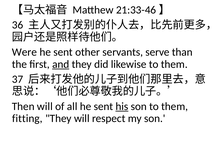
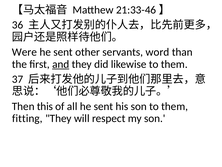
serve: serve -> word
Then will: will -> this
his underline: present -> none
